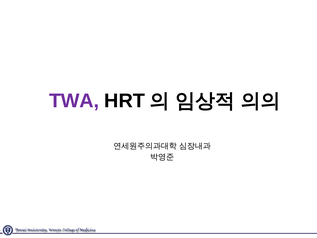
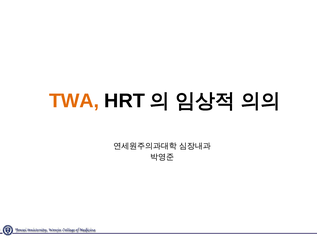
TWA colour: purple -> orange
